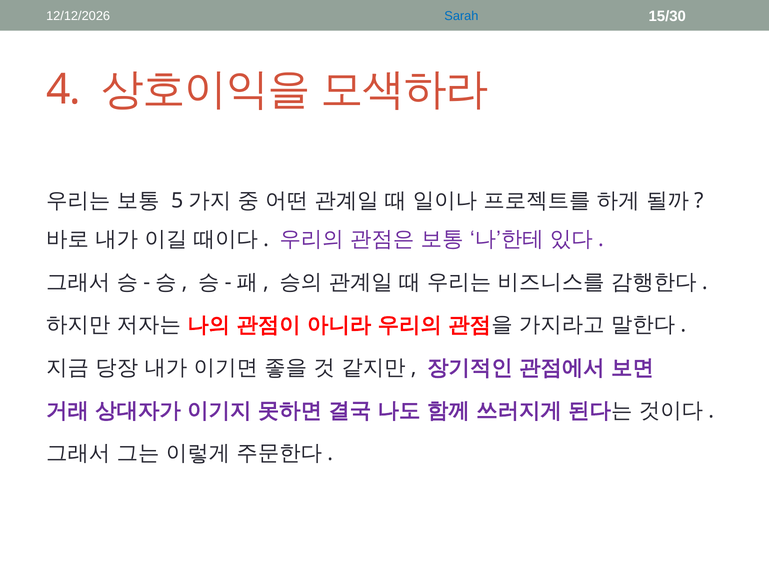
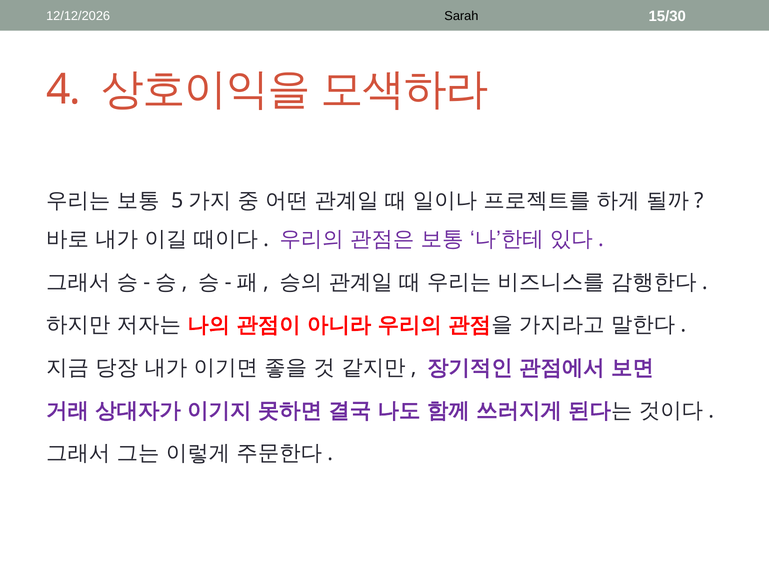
Sarah colour: blue -> black
